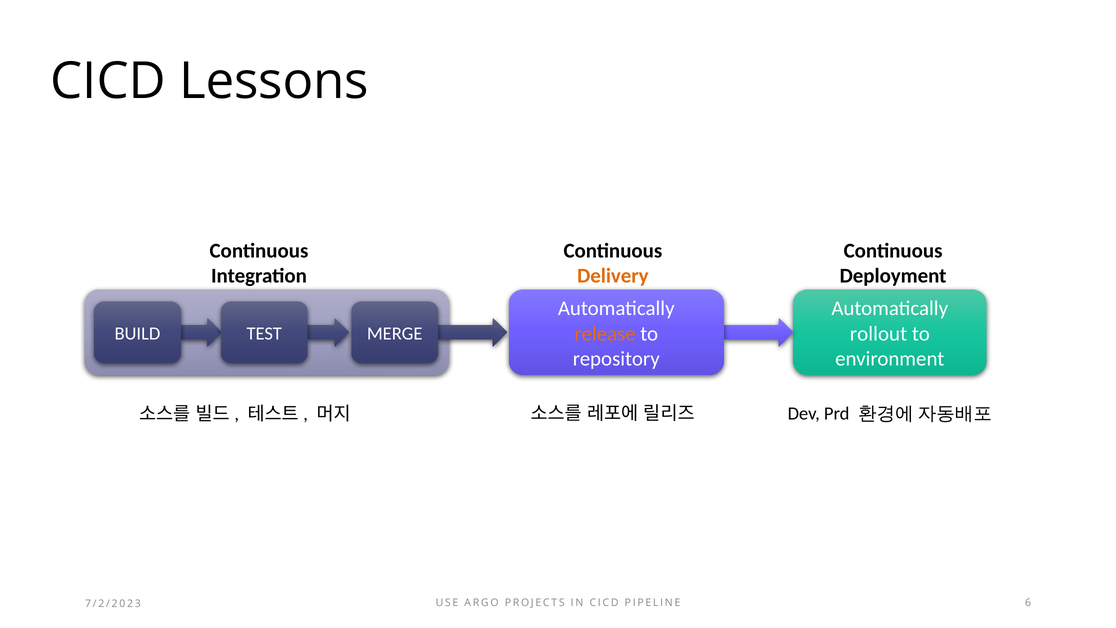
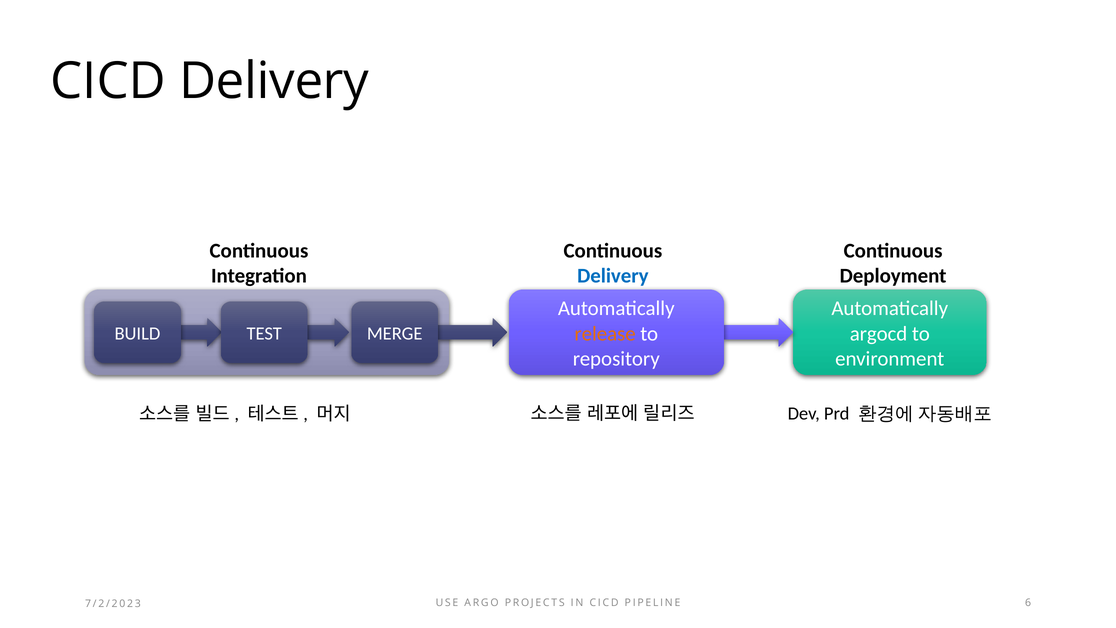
CICD Lessons: Lessons -> Delivery
Delivery at (613, 276) colour: orange -> blue
rollout: rollout -> argocd
